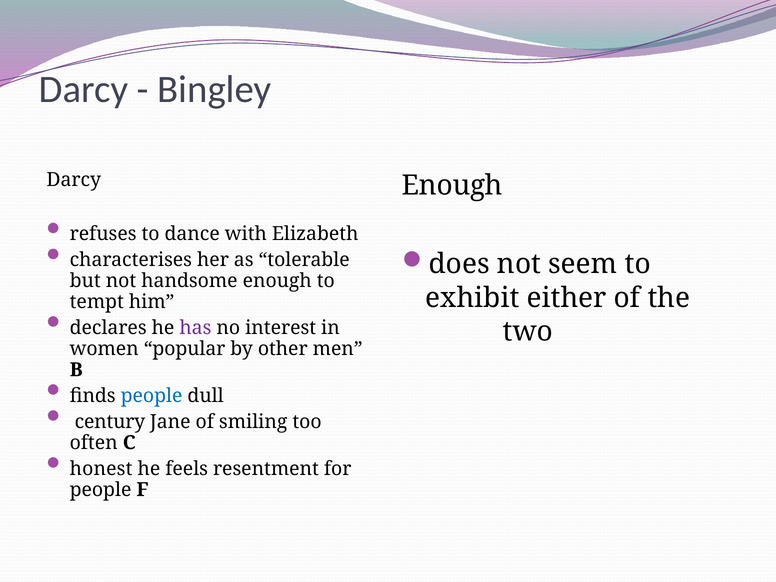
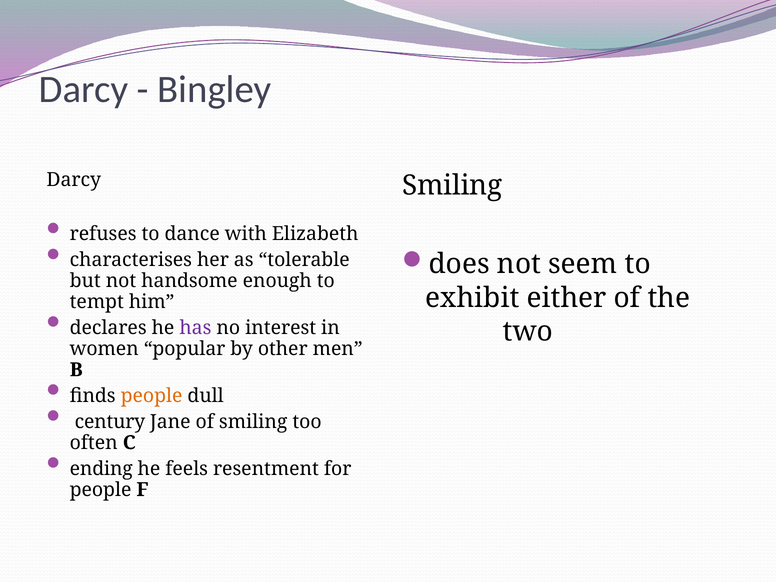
Enough at (452, 186): Enough -> Smiling
people at (152, 396) colour: blue -> orange
honest: honest -> ending
